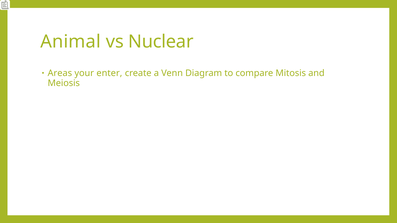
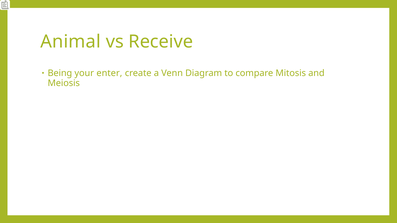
Nuclear: Nuclear -> Receive
Areas: Areas -> Being
